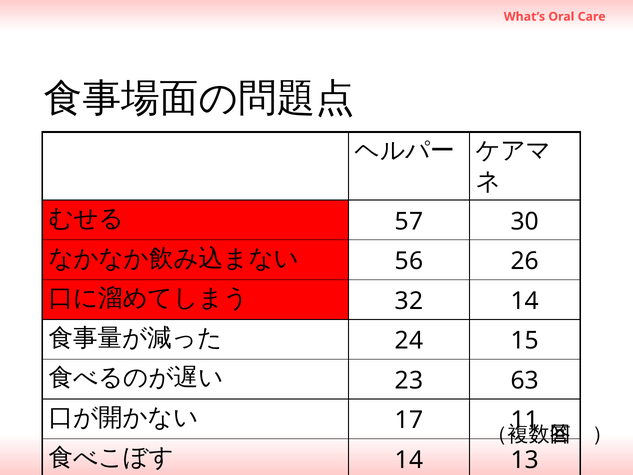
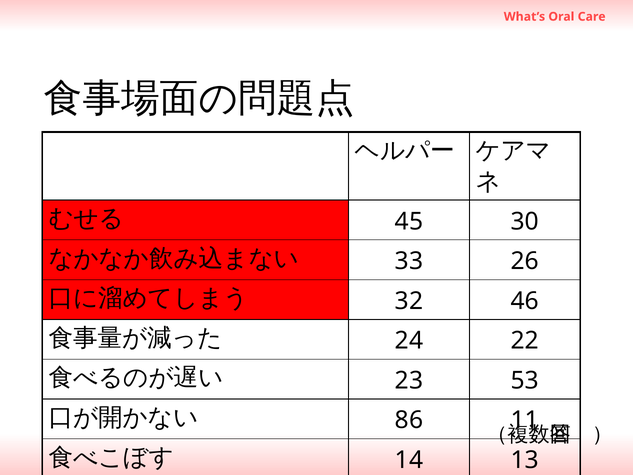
57: 57 -> 45
56: 56 -> 33
32 14: 14 -> 46
15: 15 -> 22
63: 63 -> 53
17: 17 -> 86
